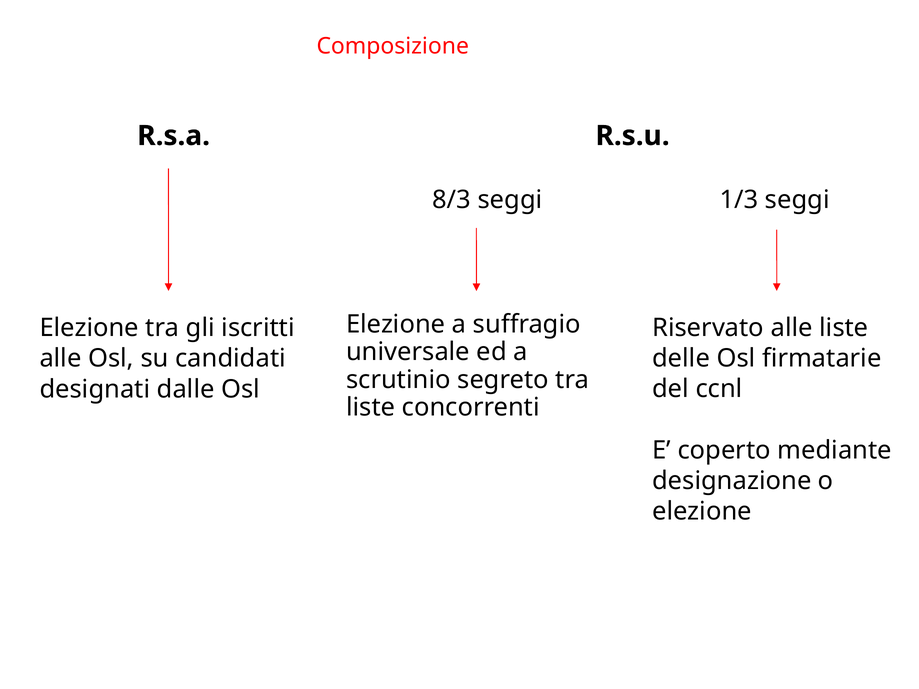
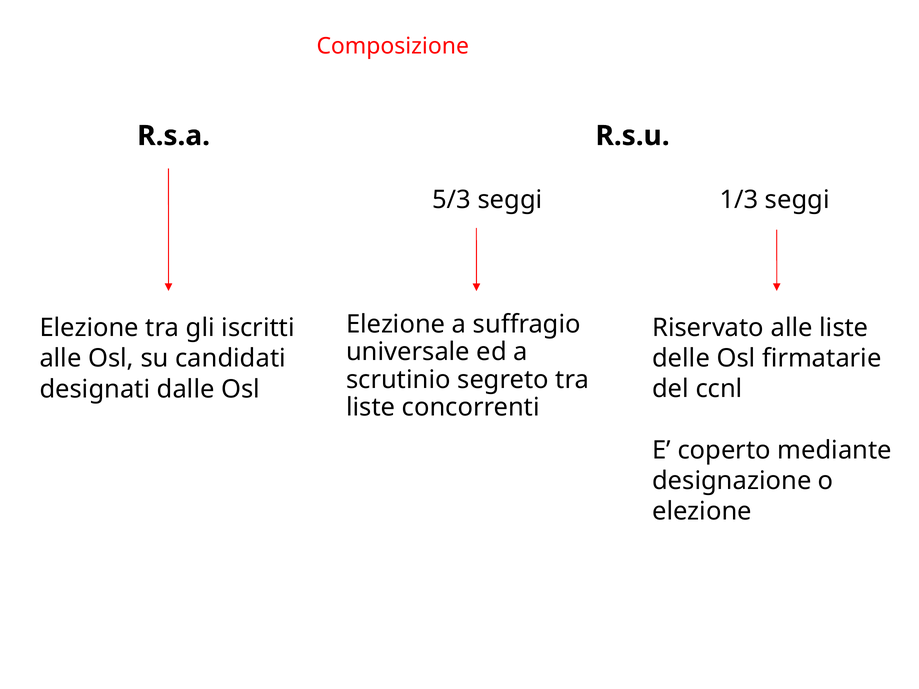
8/3: 8/3 -> 5/3
